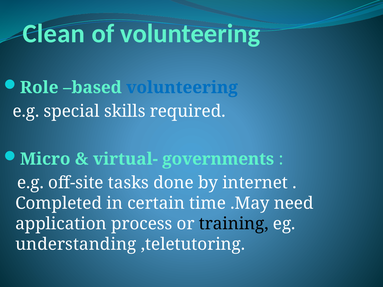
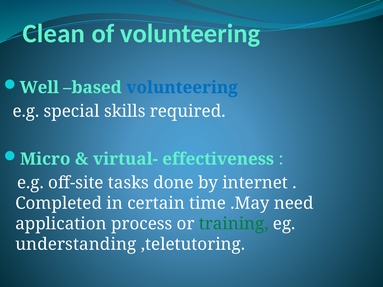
Role: Role -> Well
governments: governments -> effectiveness
training colour: black -> green
